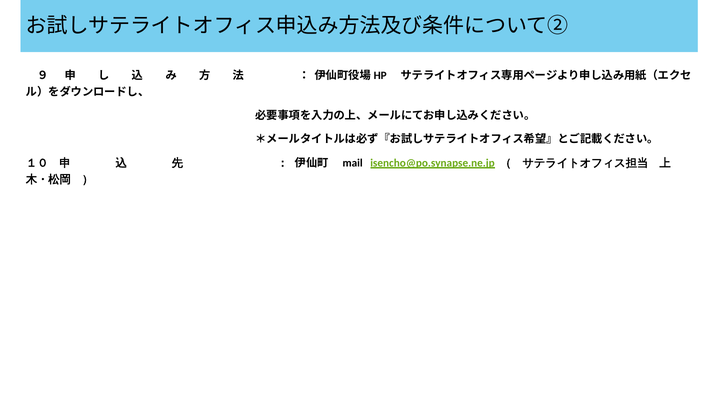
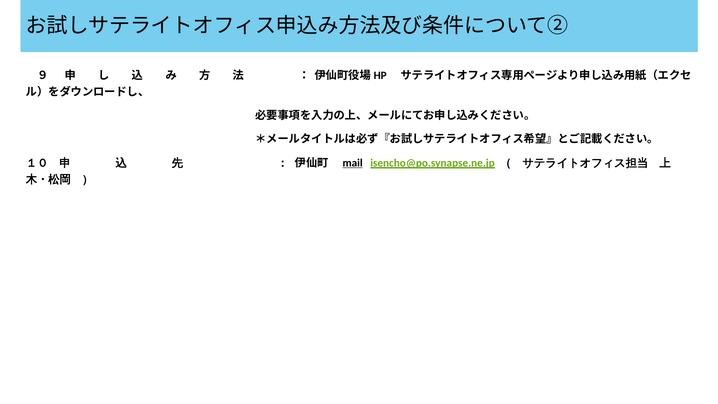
mail underline: none -> present
